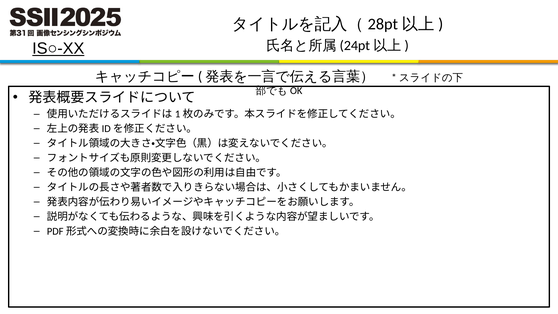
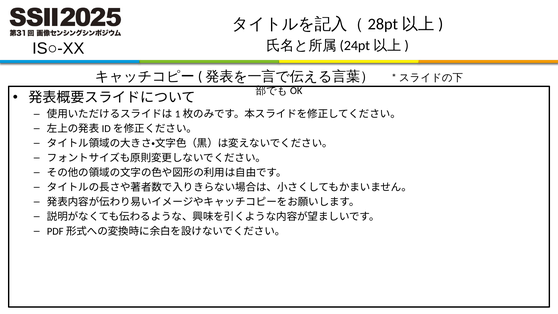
IS○-XX underline: present -> none
